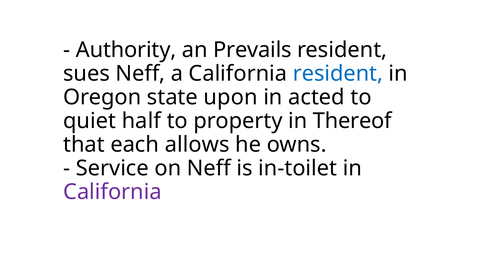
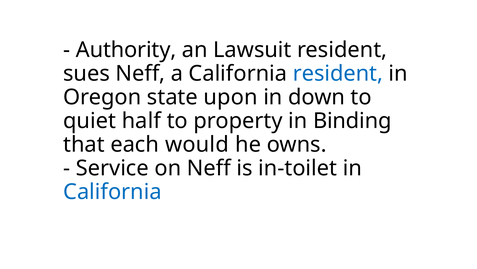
Prevails: Prevails -> Lawsuit
acted: acted -> down
Thereof: Thereof -> Binding
allows: allows -> would
California at (112, 191) colour: purple -> blue
